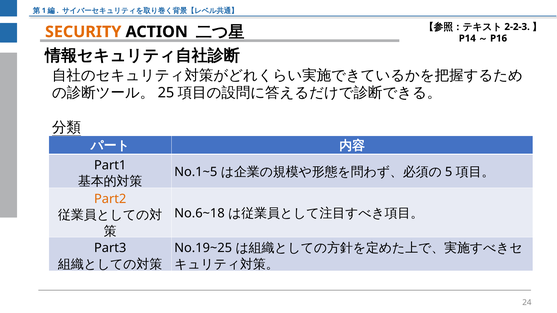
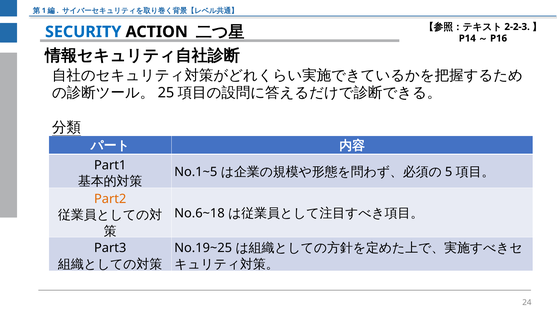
SECURITY colour: orange -> blue
